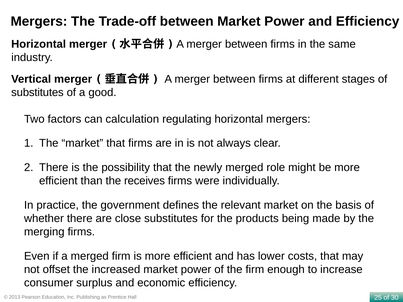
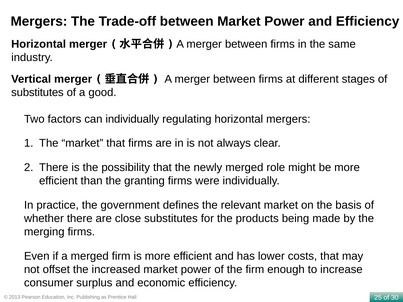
can calculation: calculation -> individually
receives: receives -> granting
